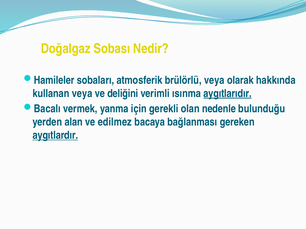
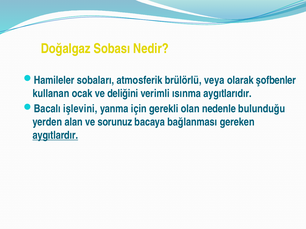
hakkında: hakkında -> şofbenler
kullanan veya: veya -> ocak
aygıtlarıdır underline: present -> none
vermek: vermek -> işlevini
edilmez: edilmez -> sorunuz
